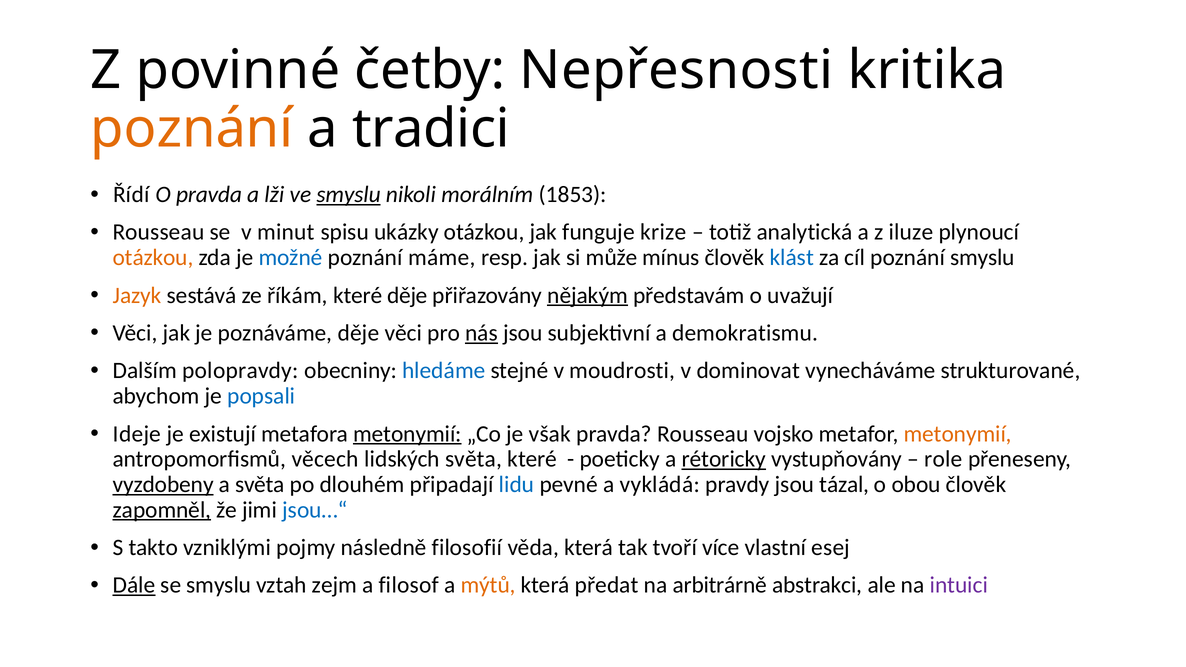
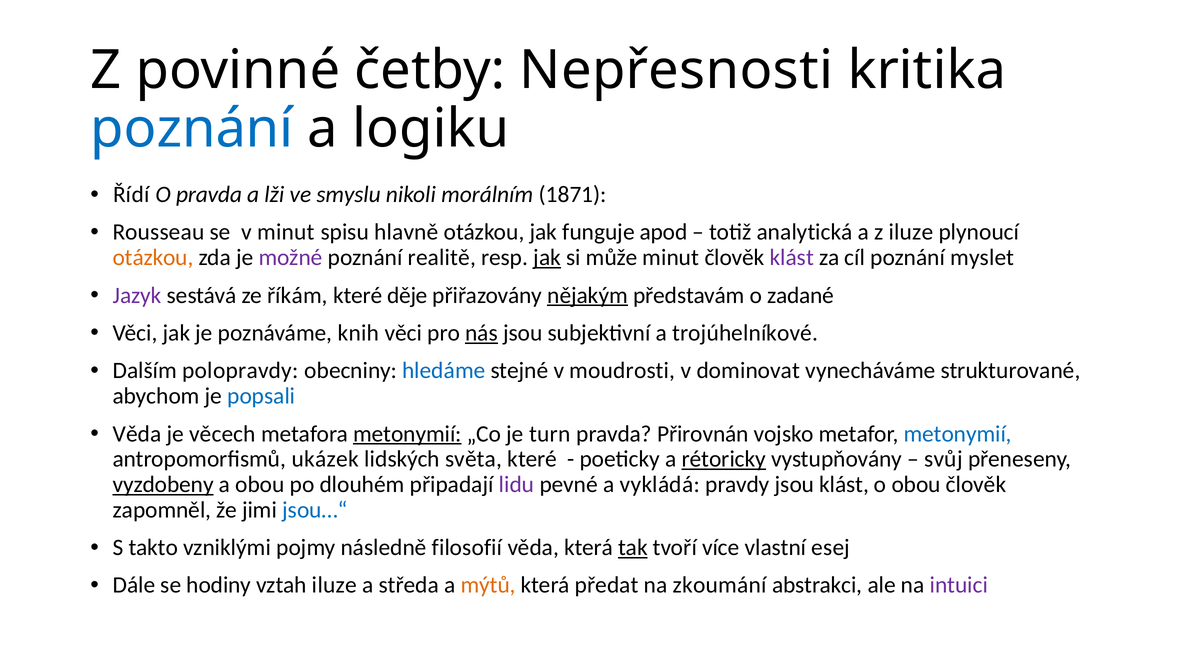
poznání at (192, 129) colour: orange -> blue
tradici: tradici -> logiku
smyslu at (349, 195) underline: present -> none
1853: 1853 -> 1871
ukázky: ukázky -> hlavně
krize: krize -> apod
možné colour: blue -> purple
máme: máme -> realitě
jak at (547, 258) underline: none -> present
může mínus: mínus -> minut
klást at (792, 258) colour: blue -> purple
poznání smyslu: smyslu -> myslet
Jazyk colour: orange -> purple
uvažují: uvažují -> zadané
poznáváme děje: děje -> knih
demokratismu: demokratismu -> trojúhelníkové
Ideje at (137, 434): Ideje -> Věda
existují: existují -> věcech
však: však -> turn
pravda Rousseau: Rousseau -> Přirovnán
metonymií at (958, 434) colour: orange -> blue
věcech: věcech -> ukázek
role: role -> svůj
a světa: světa -> obou
lidu colour: blue -> purple
jsou tázal: tázal -> klást
zapomněl underline: present -> none
tak underline: none -> present
Dále underline: present -> none
se smyslu: smyslu -> hodiny
vztah zejm: zejm -> iluze
filosof: filosof -> středa
arbitrárně: arbitrárně -> zkoumání
